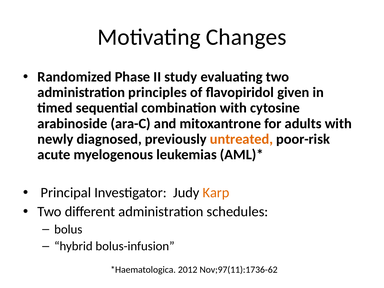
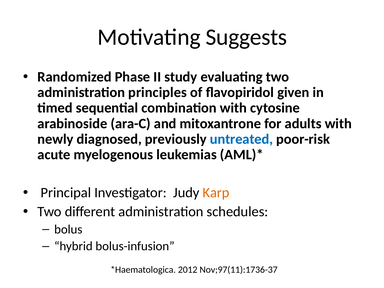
Changes: Changes -> Suggests
untreated colour: orange -> blue
Nov;97(11):1736-62: Nov;97(11):1736-62 -> Nov;97(11):1736-37
